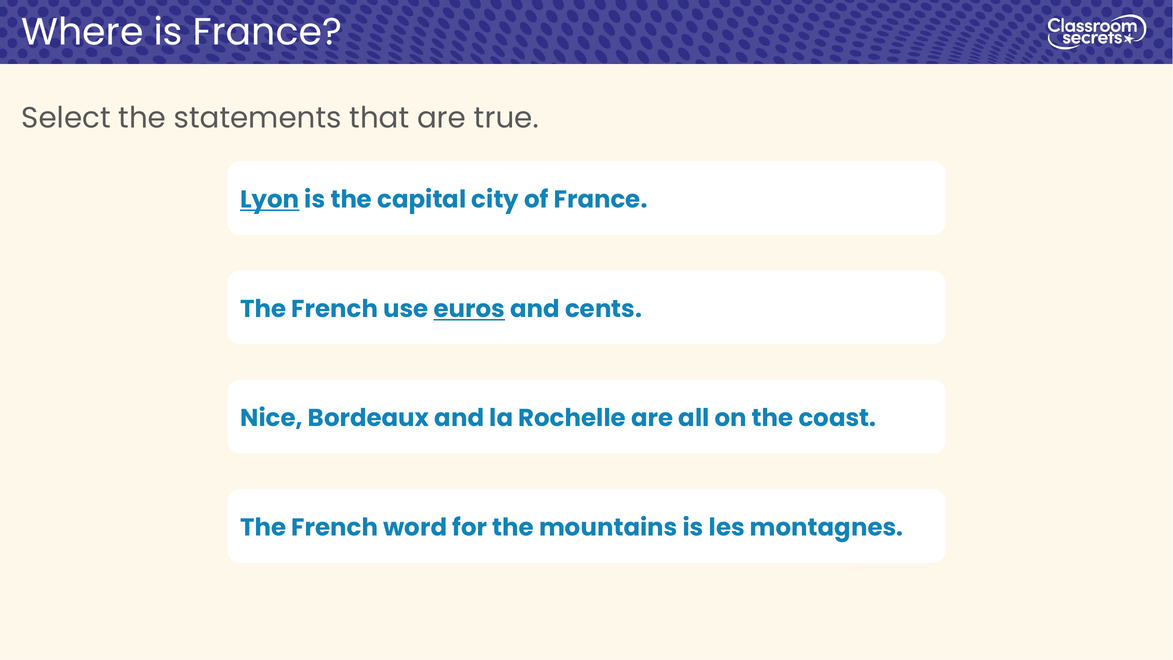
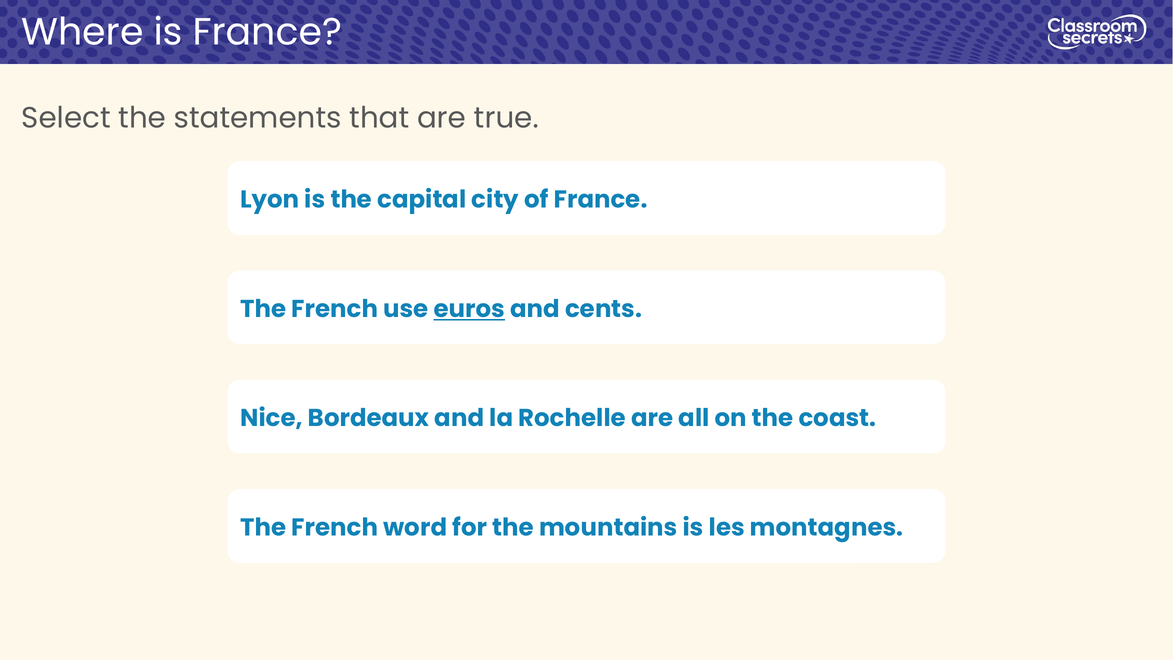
Lyon underline: present -> none
